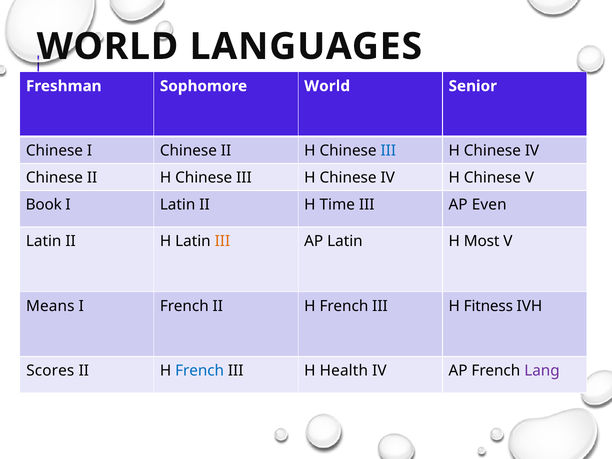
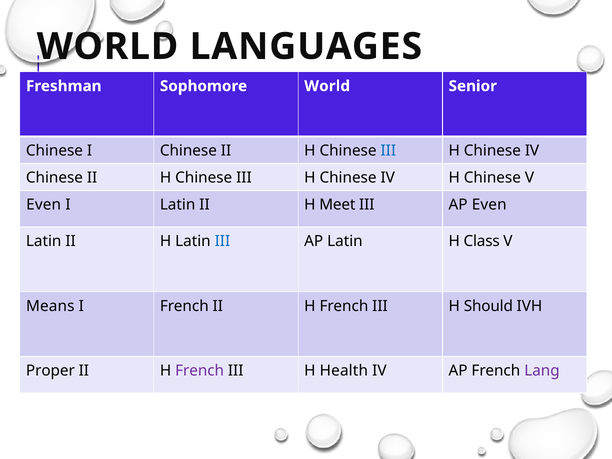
Book at (44, 205): Book -> Even
Time: Time -> Meet
III at (222, 241) colour: orange -> blue
Most: Most -> Class
Fitness: Fitness -> Should
Scores: Scores -> Proper
French at (200, 371) colour: blue -> purple
